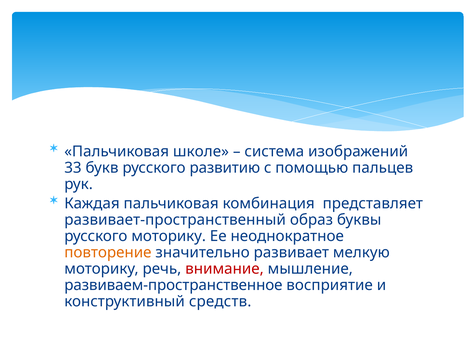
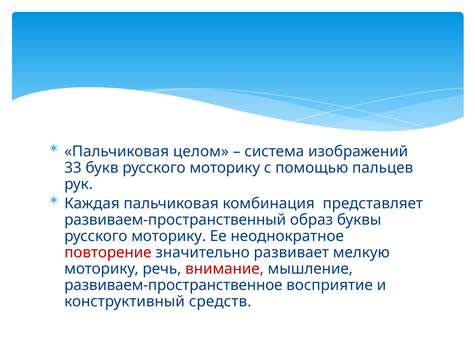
школе: школе -> целом
букв русского развитию: развитию -> моторику
развивает-пространственный: развивает-пространственный -> развиваем-пространственный
повторение colour: orange -> red
